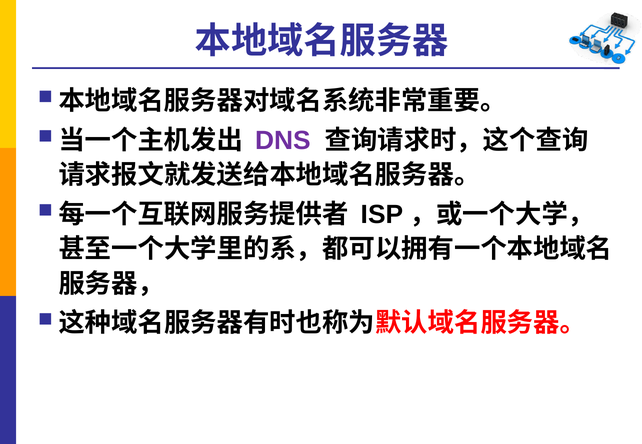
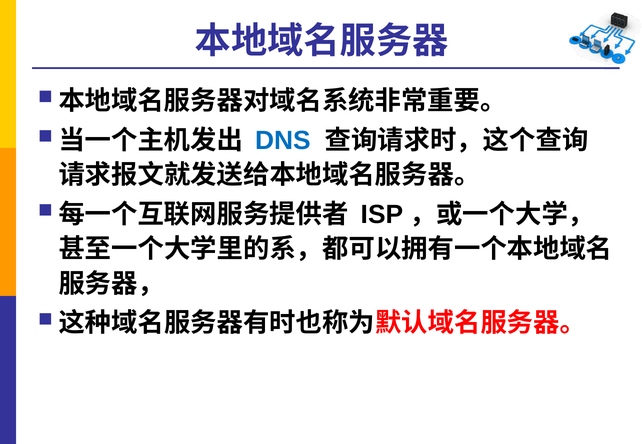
DNS colour: purple -> blue
